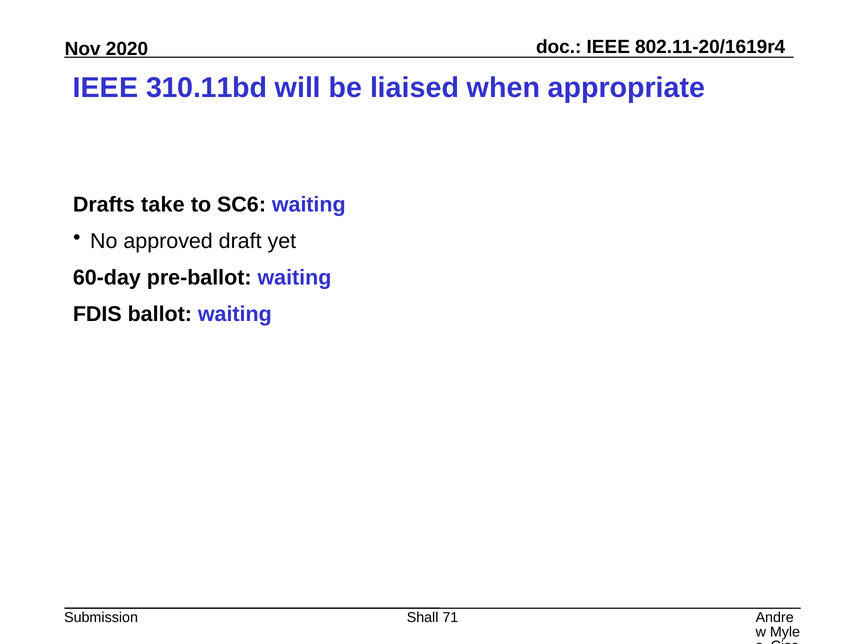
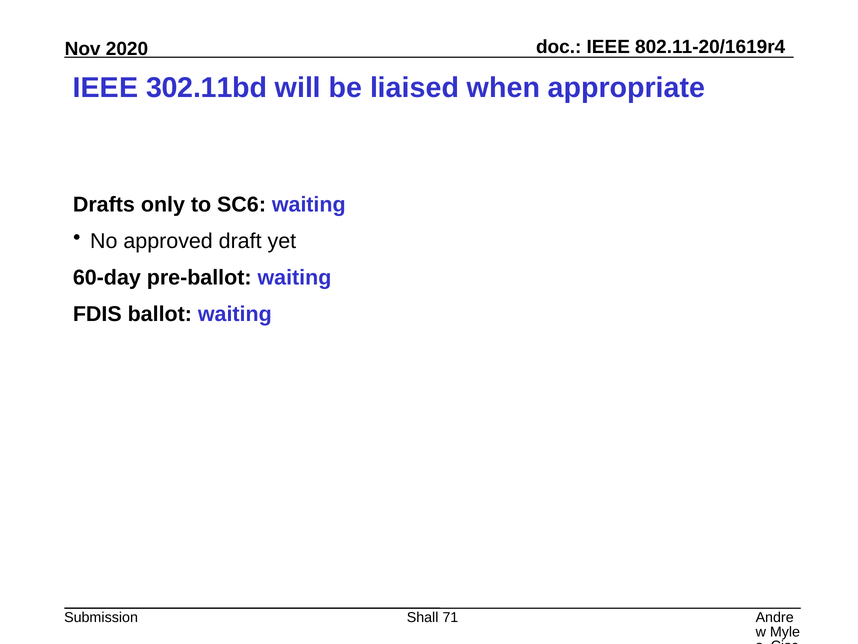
310.11bd: 310.11bd -> 302.11bd
take: take -> only
